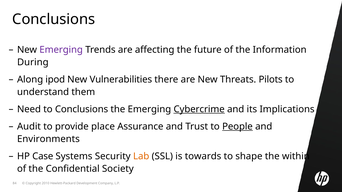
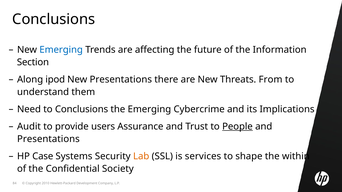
Emerging at (61, 50) colour: purple -> blue
During: During -> Section
New Vulnerabilities: Vulnerabilities -> Presentations
Pilots: Pilots -> From
Cybercrime underline: present -> none
place: place -> users
Environments at (48, 139): Environments -> Presentations
towards: towards -> services
